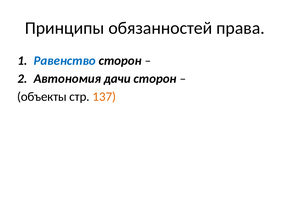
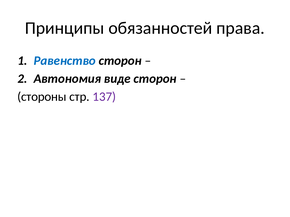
дачи: дачи -> виде
объекты: объекты -> стороны
137 colour: orange -> purple
